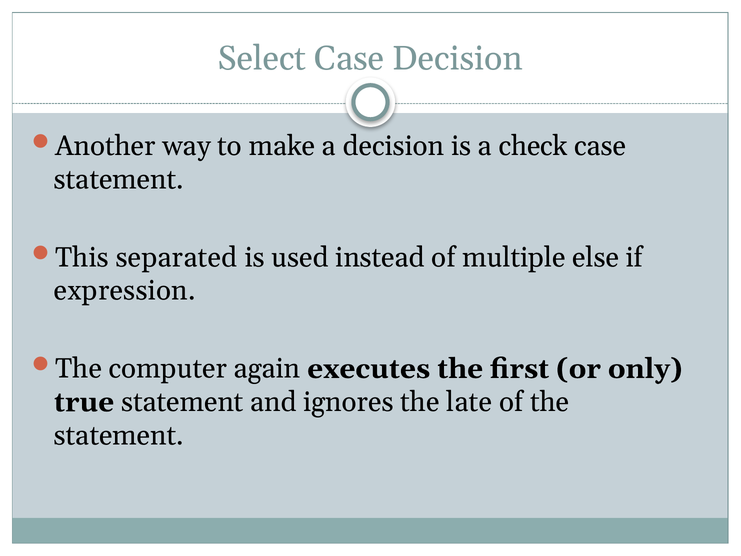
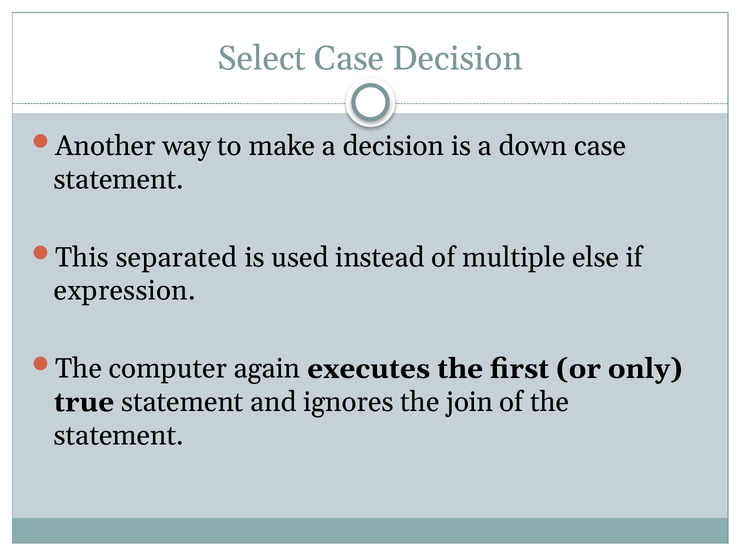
check: check -> down
late: late -> join
